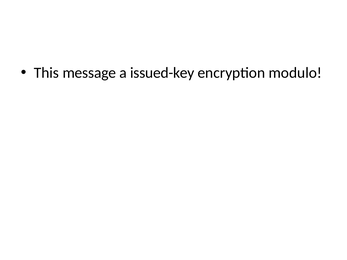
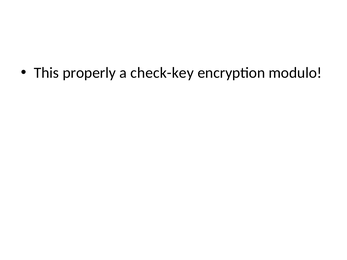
message: message -> properly
issued-key: issued-key -> check-key
